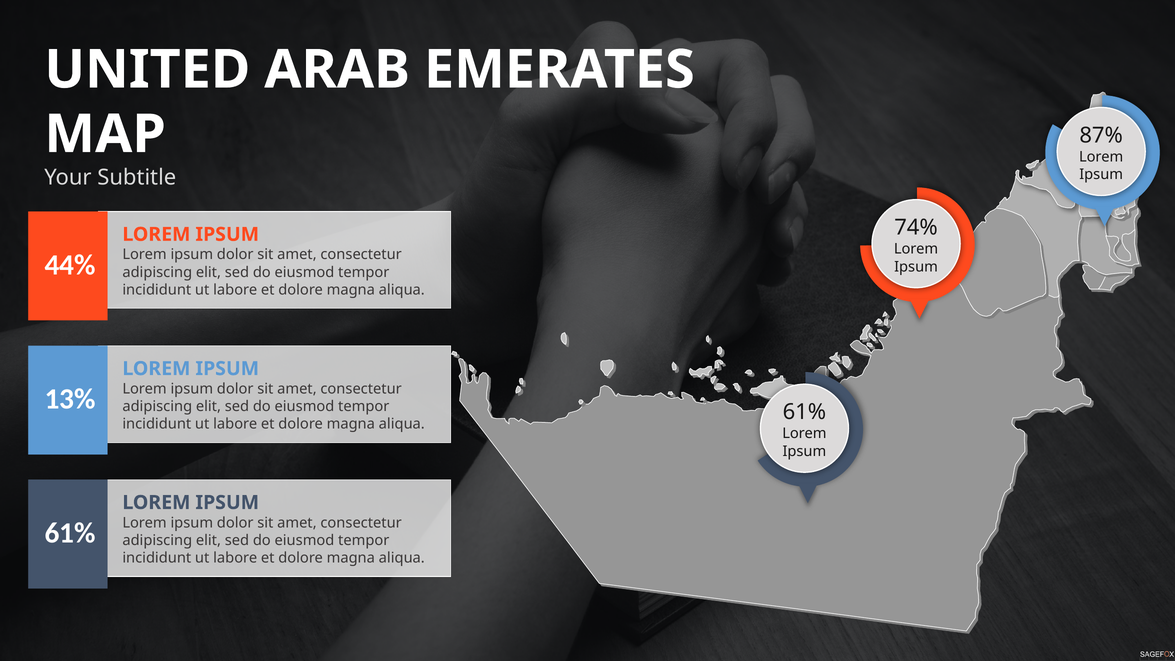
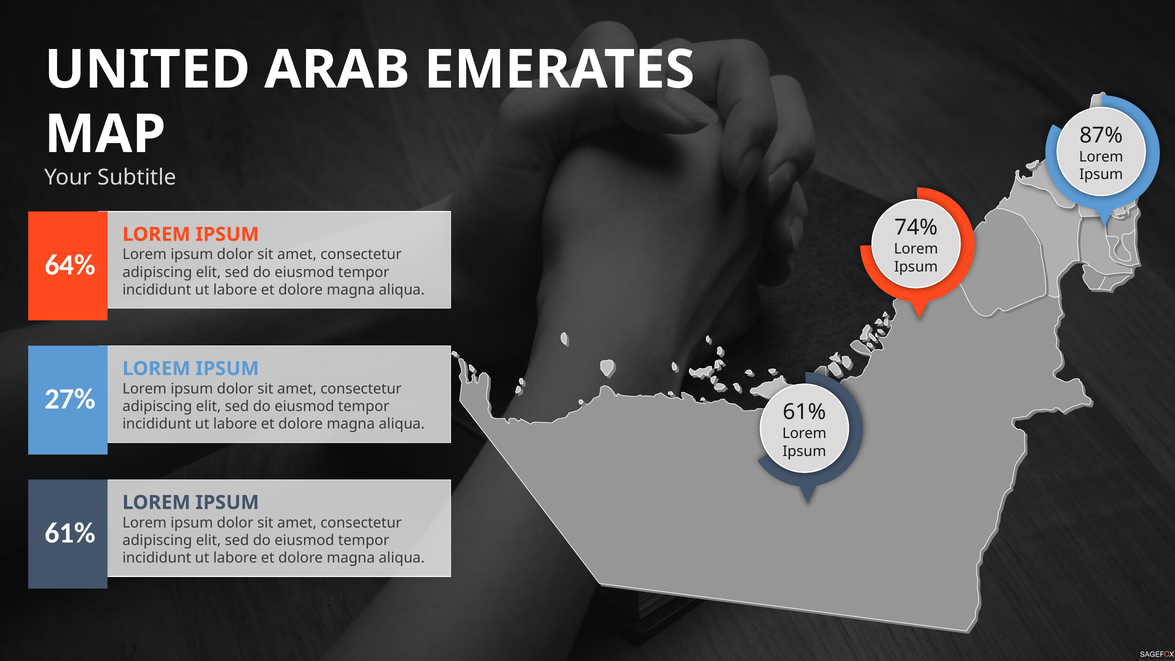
44%: 44% -> 64%
13%: 13% -> 27%
